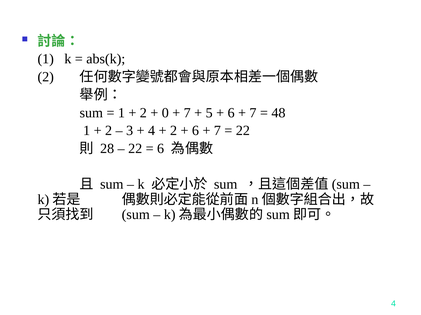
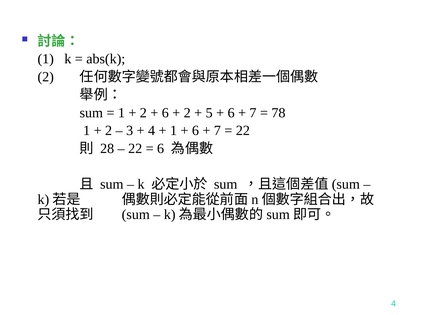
0 at (165, 113): 0 -> 6
7 at (187, 113): 7 -> 2
48: 48 -> 78
2 at (174, 131): 2 -> 1
